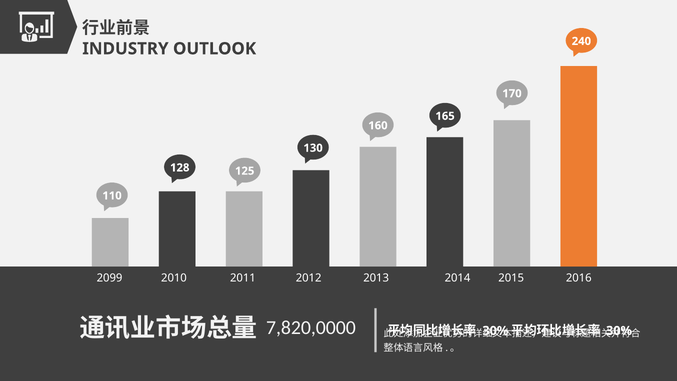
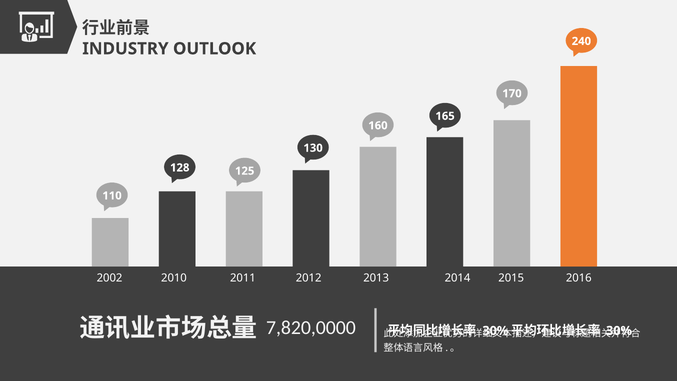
2099: 2099 -> 2002
